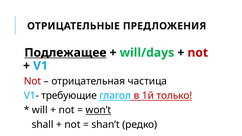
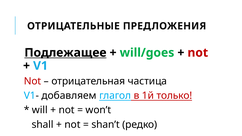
will/days: will/days -> will/goes
требующие: требующие -> добавляем
won’t underline: present -> none
